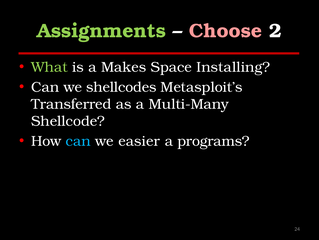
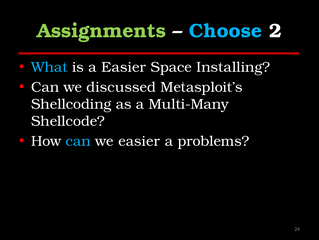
Choose colour: pink -> light blue
What colour: light green -> light blue
a Makes: Makes -> Easier
shellcodes: shellcodes -> discussed
Transferred: Transferred -> Shellcoding
programs: programs -> problems
